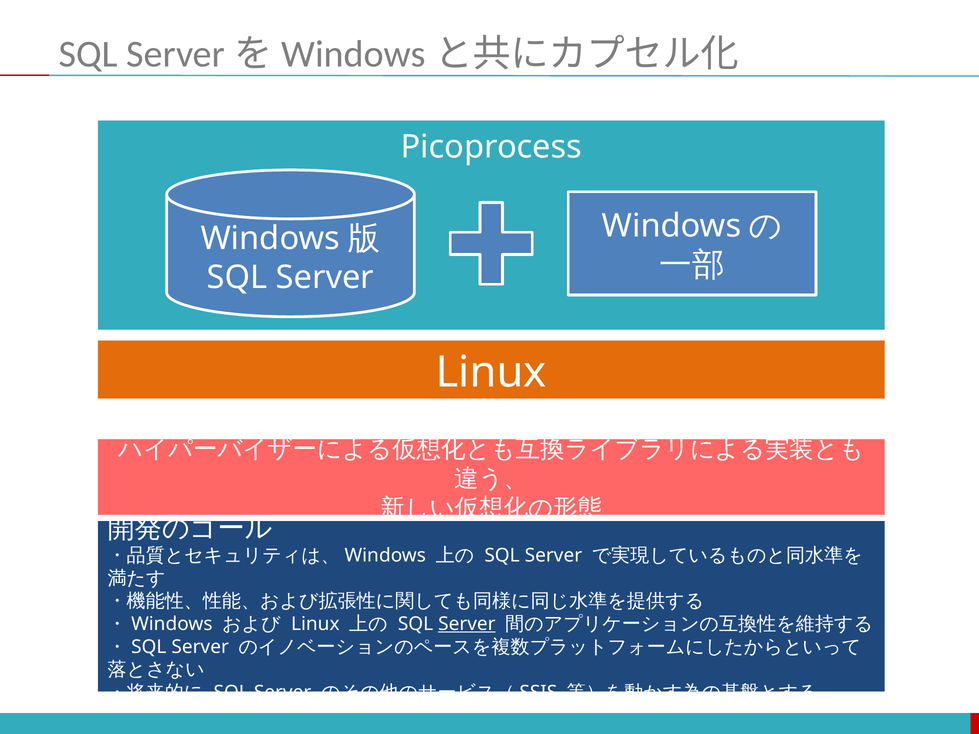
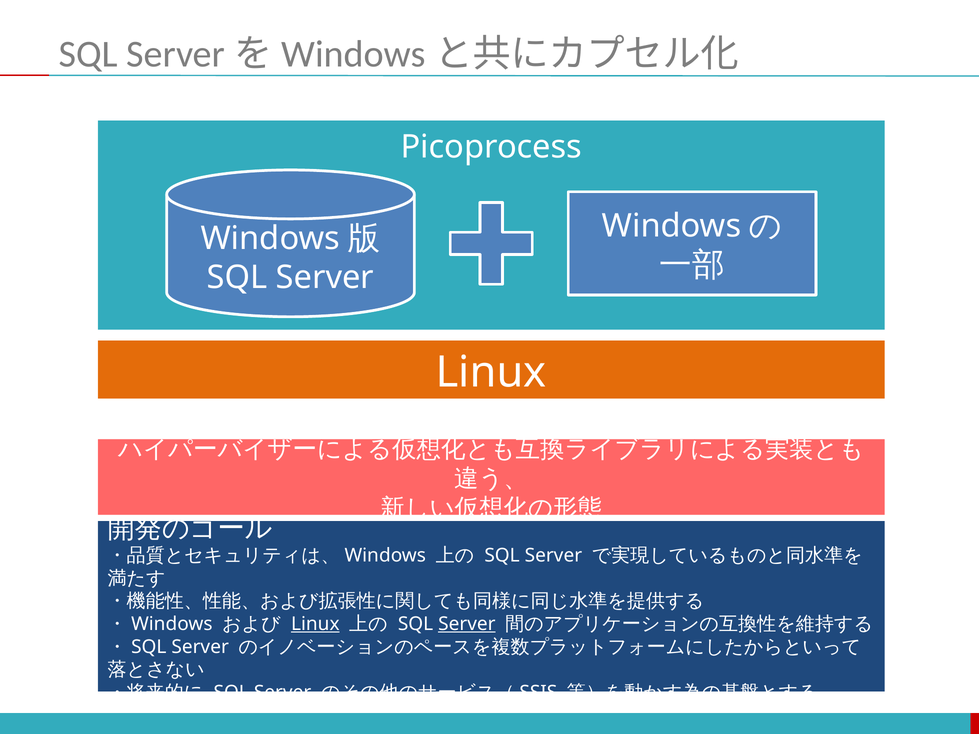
Linux at (315, 624) underline: none -> present
